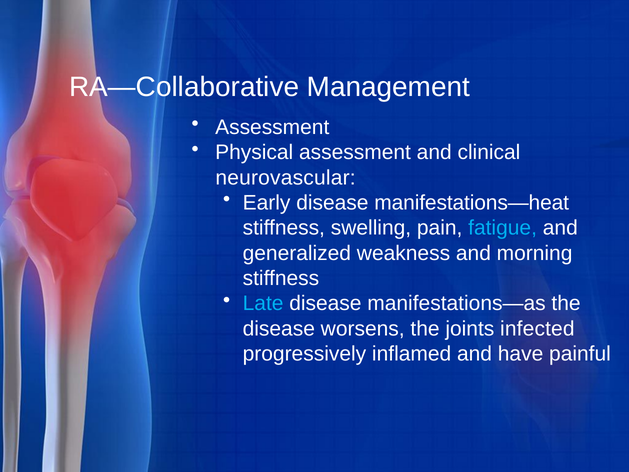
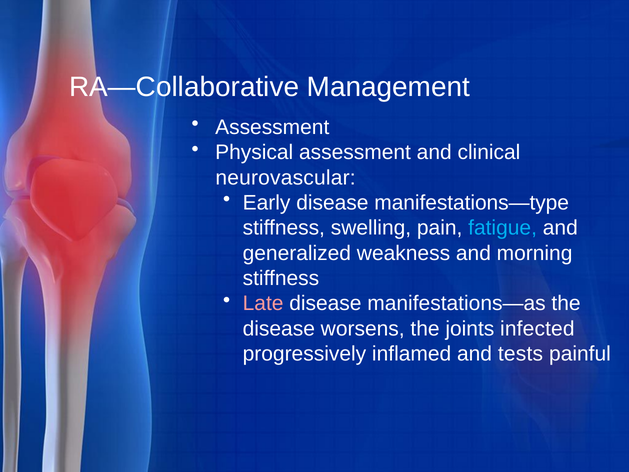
manifestations—heat: manifestations—heat -> manifestations—type
Late colour: light blue -> pink
have: have -> tests
